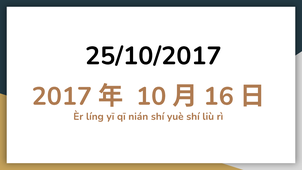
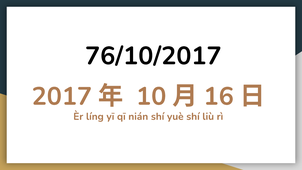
25/10/2017: 25/10/2017 -> 76/10/2017
